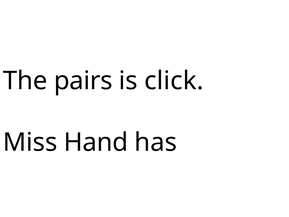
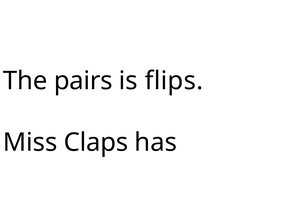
click: click -> flips
Hand: Hand -> Claps
